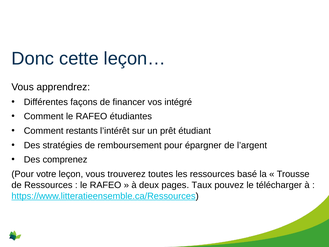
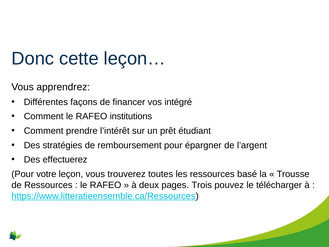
étudiantes: étudiantes -> institutions
restants: restants -> prendre
comprenez: comprenez -> effectuerez
Taux: Taux -> Trois
